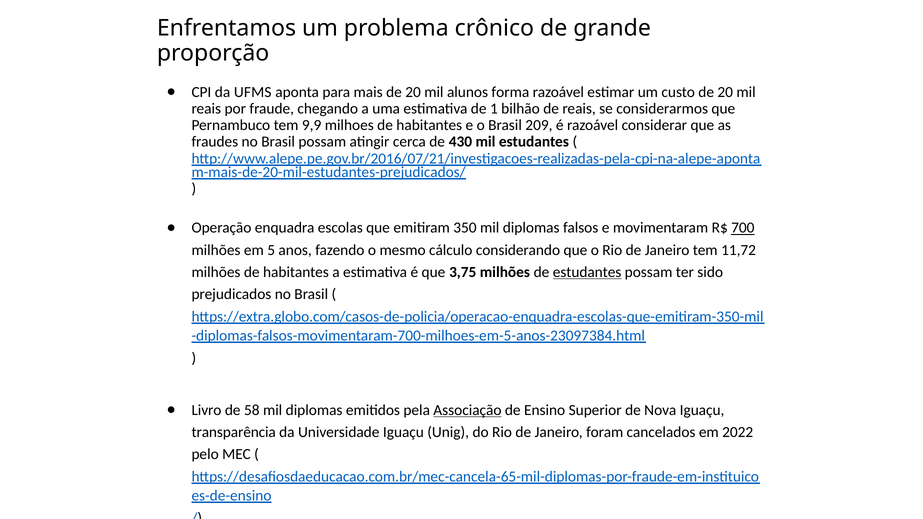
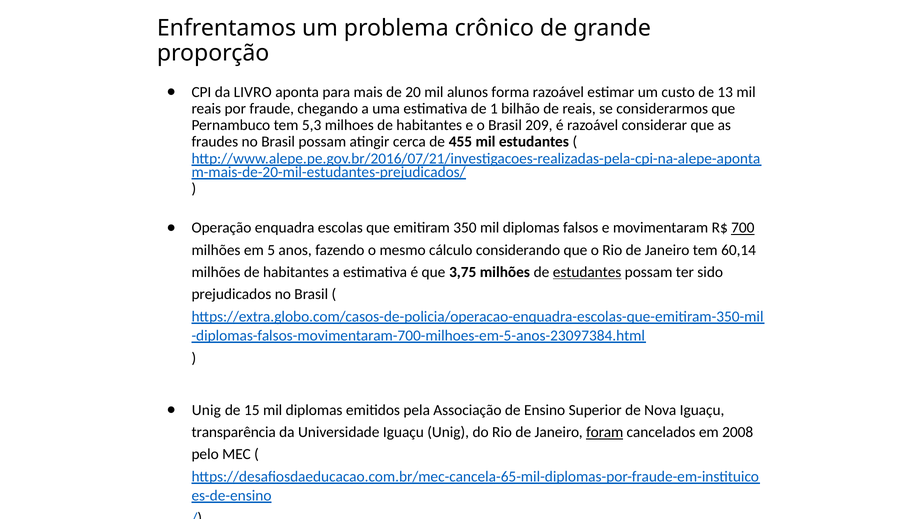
UFMS: UFMS -> LIVRO
custo de 20: 20 -> 13
9,9: 9,9 -> 5,3
430: 430 -> 455
11,72: 11,72 -> 60,14
Livro at (206, 410): Livro -> Unig
58: 58 -> 15
Associação underline: present -> none
foram underline: none -> present
2022: 2022 -> 2008
